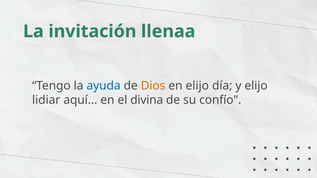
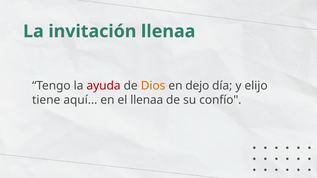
ayuda colour: blue -> red
en elijo: elijo -> dejo
lidiar: lidiar -> tiene
el divina: divina -> llenaa
